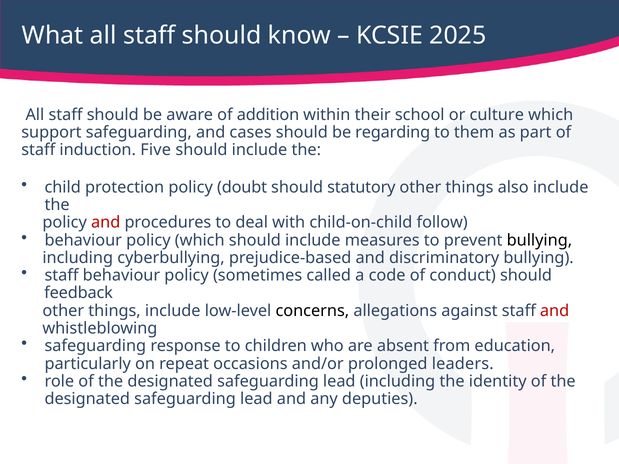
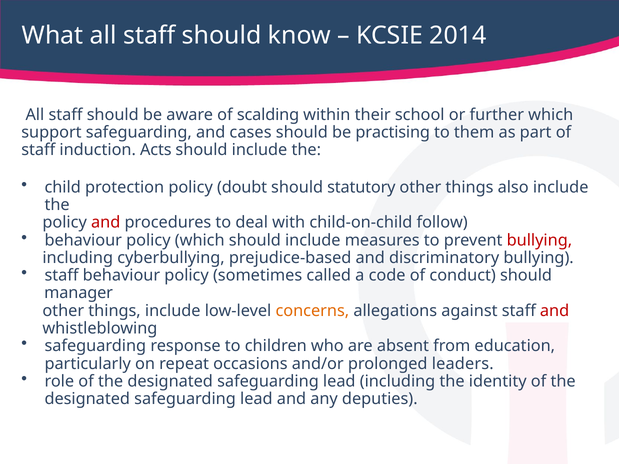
2025: 2025 -> 2014
addition: addition -> scalding
culture: culture -> further
regarding: regarding -> practising
Five: Five -> Acts
bullying at (539, 240) colour: black -> red
feedback: feedback -> manager
concerns colour: black -> orange
